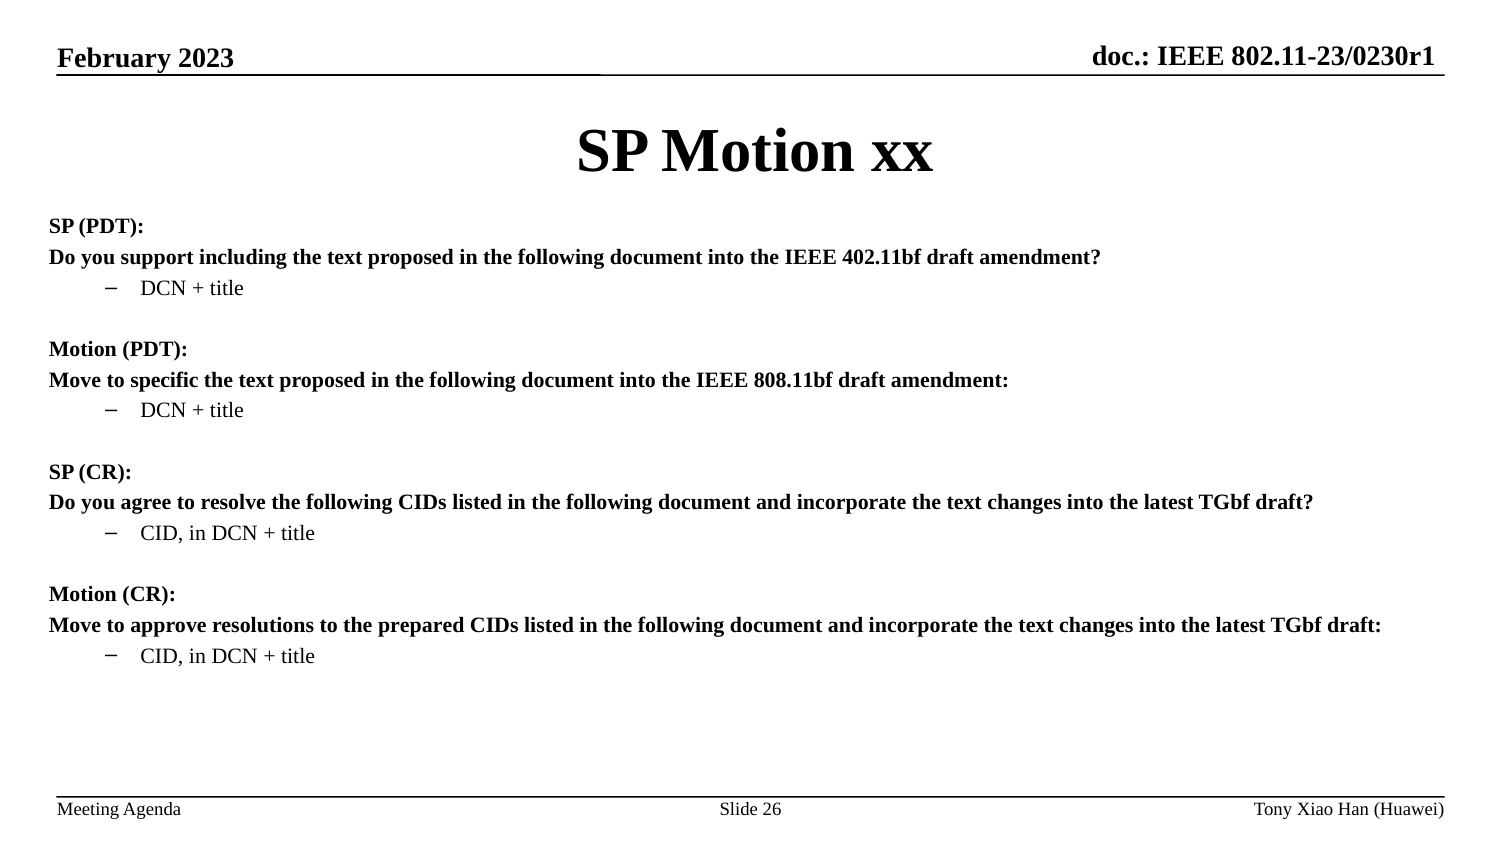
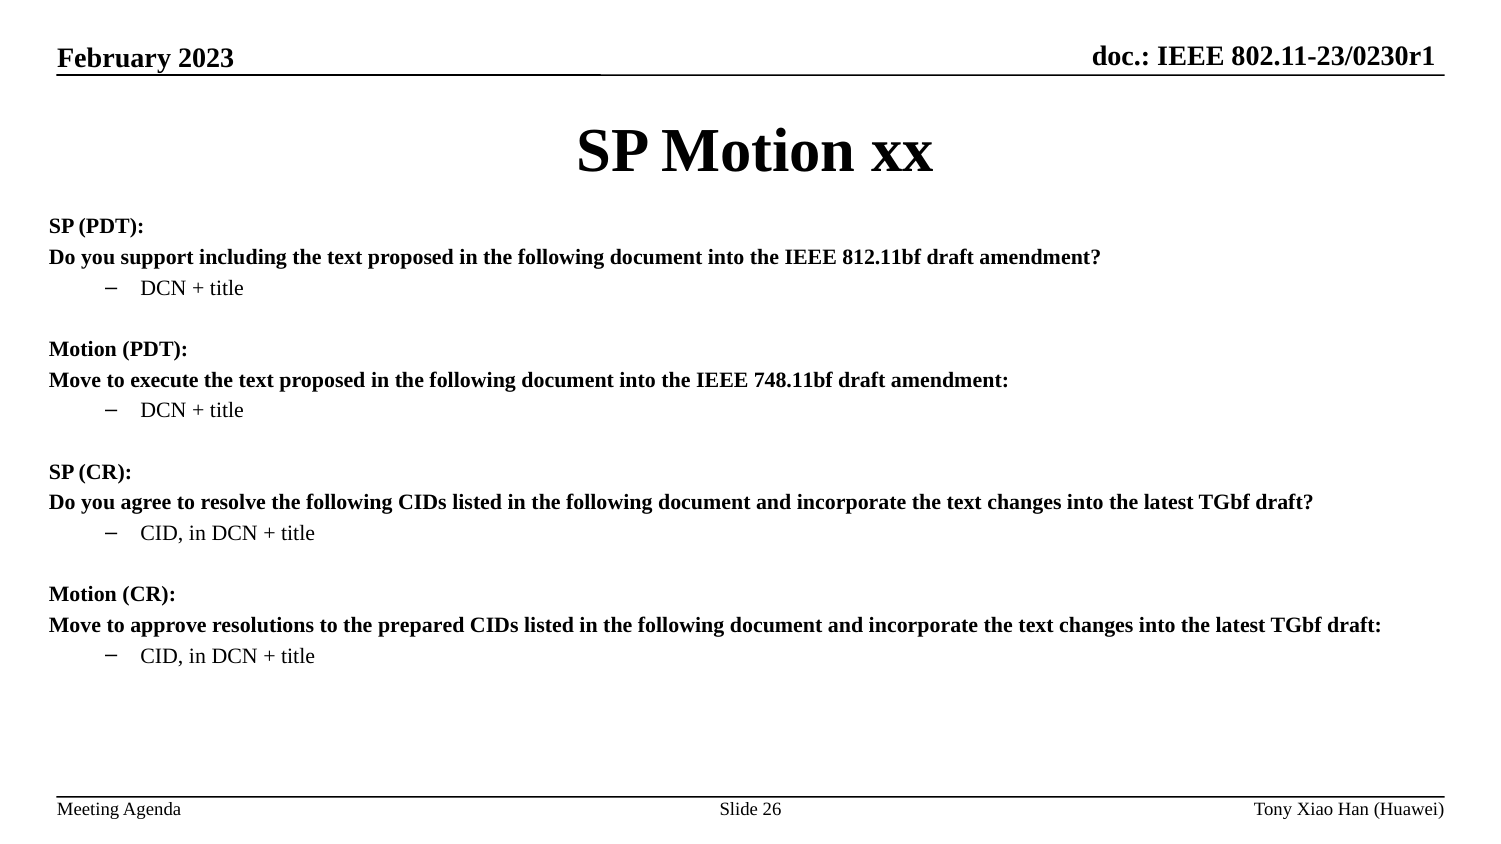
402.11bf: 402.11bf -> 812.11bf
specific: specific -> execute
808.11bf: 808.11bf -> 748.11bf
